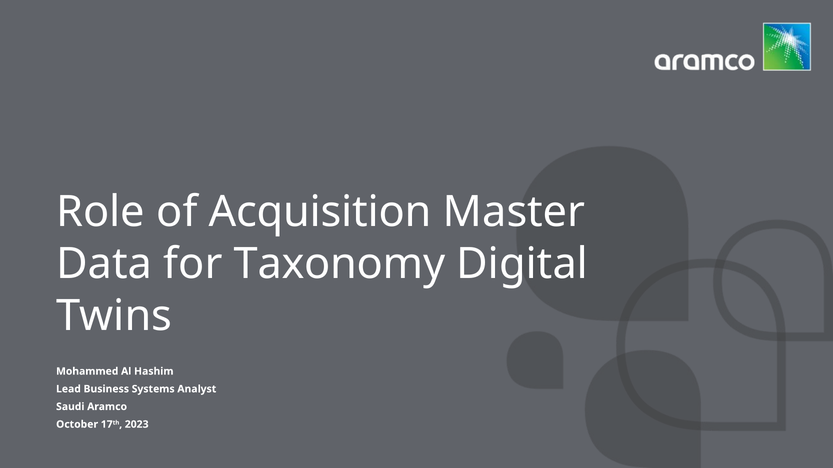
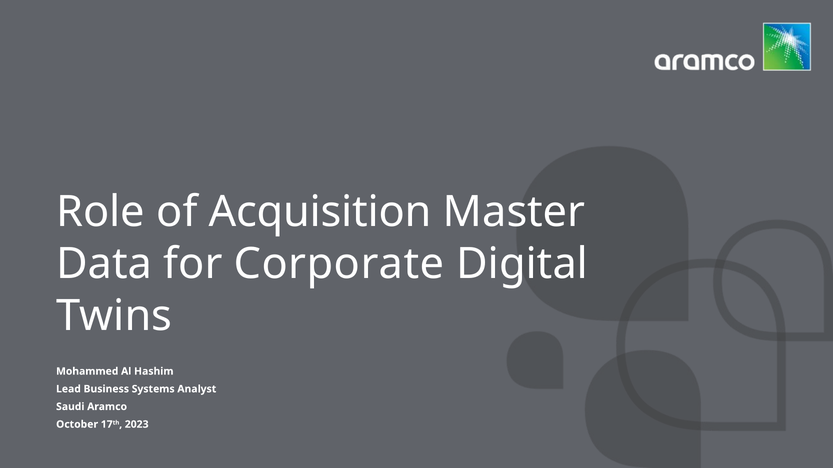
Taxonomy: Taxonomy -> Corporate
